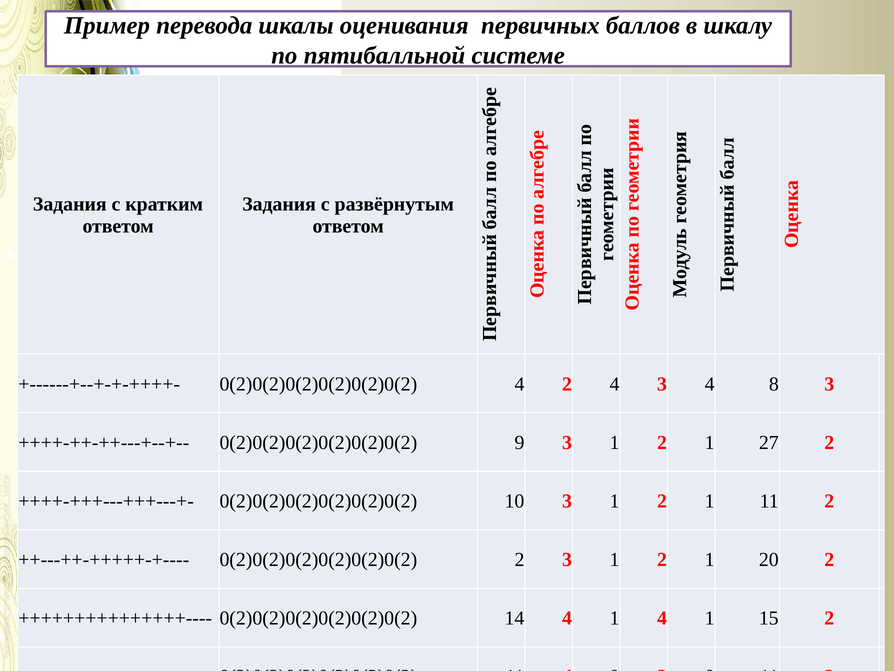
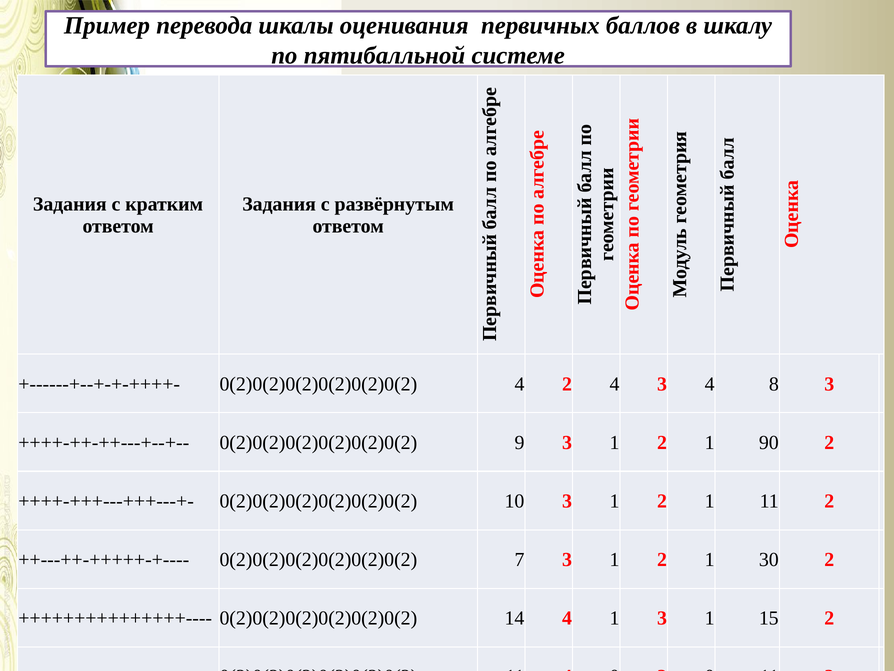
27: 27 -> 90
0(2)0(2)0(2)0(2)0(2)0(2 2: 2 -> 7
20: 20 -> 30
1 4: 4 -> 3
